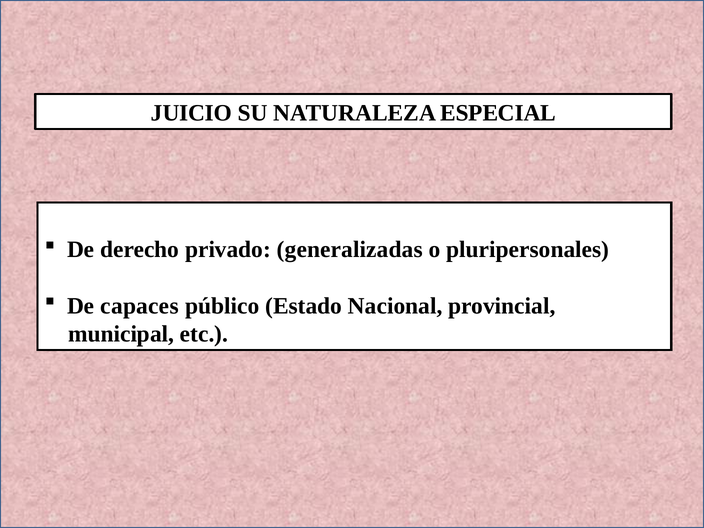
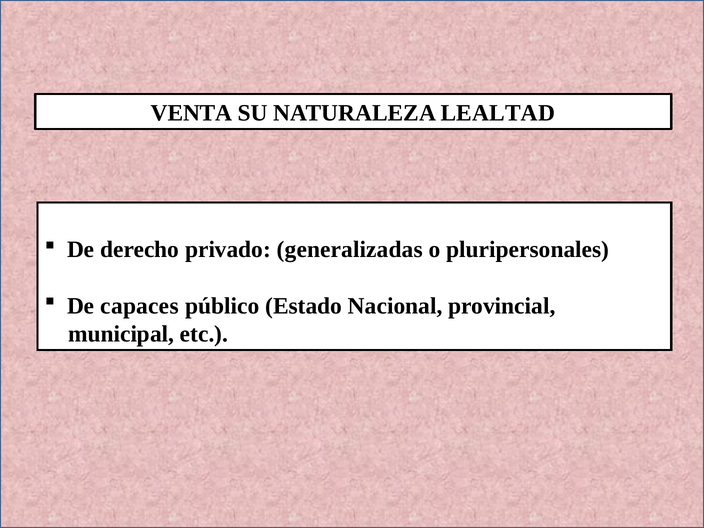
JUICIO: JUICIO -> VENTA
ESPECIAL: ESPECIAL -> LEALTAD
